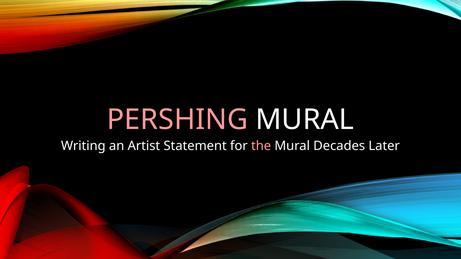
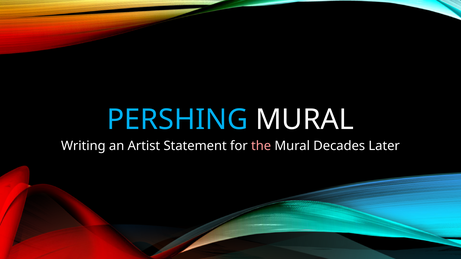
PERSHING colour: pink -> light blue
